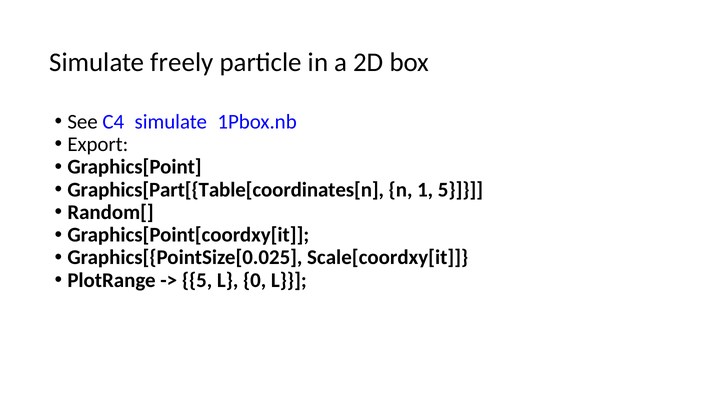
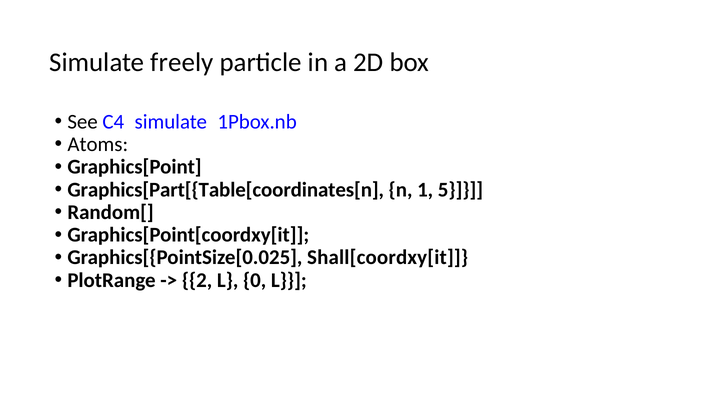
Export: Export -> Atoms
Scale[coordxy[it: Scale[coordxy[it -> Shall[coordxy[it
5 at (197, 280): 5 -> 2
